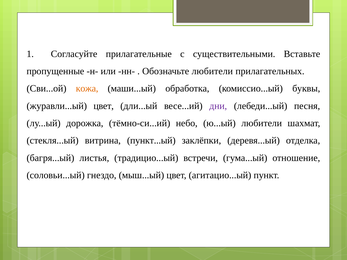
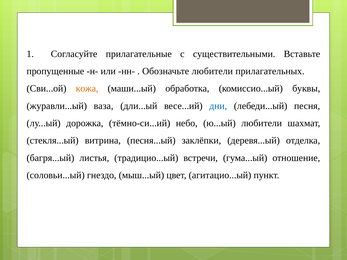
журавли...ый цвет: цвет -> ваза
дни colour: purple -> blue
пункт...ый: пункт...ый -> песня...ый
